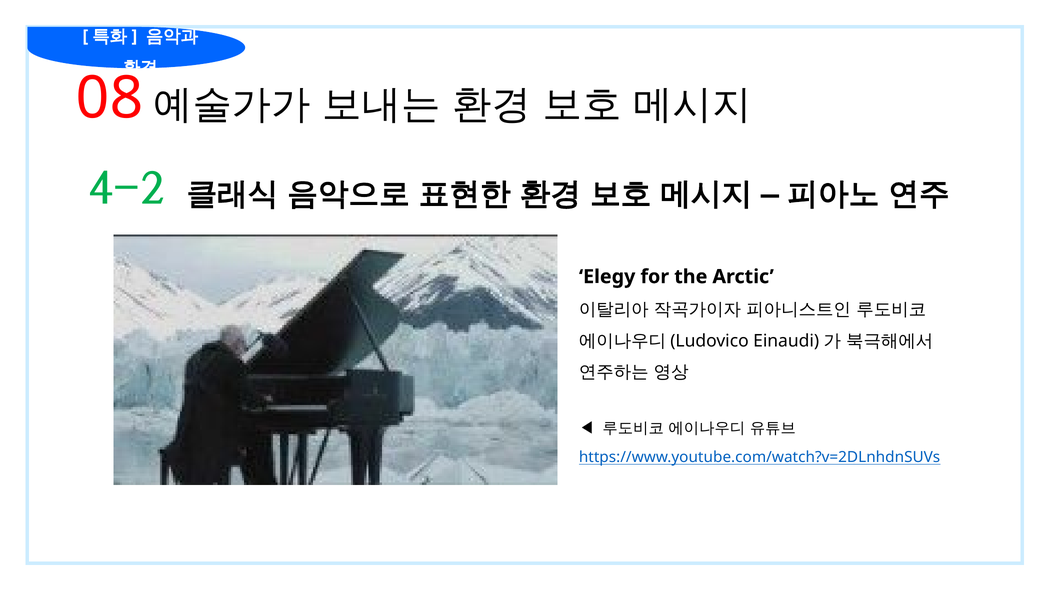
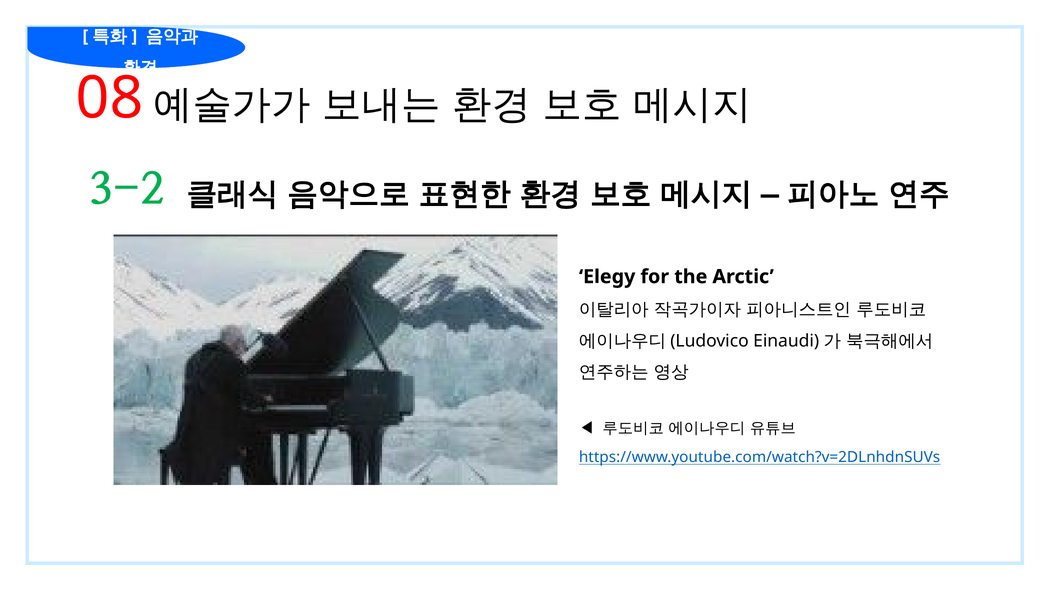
4-2: 4-2 -> 3-2
